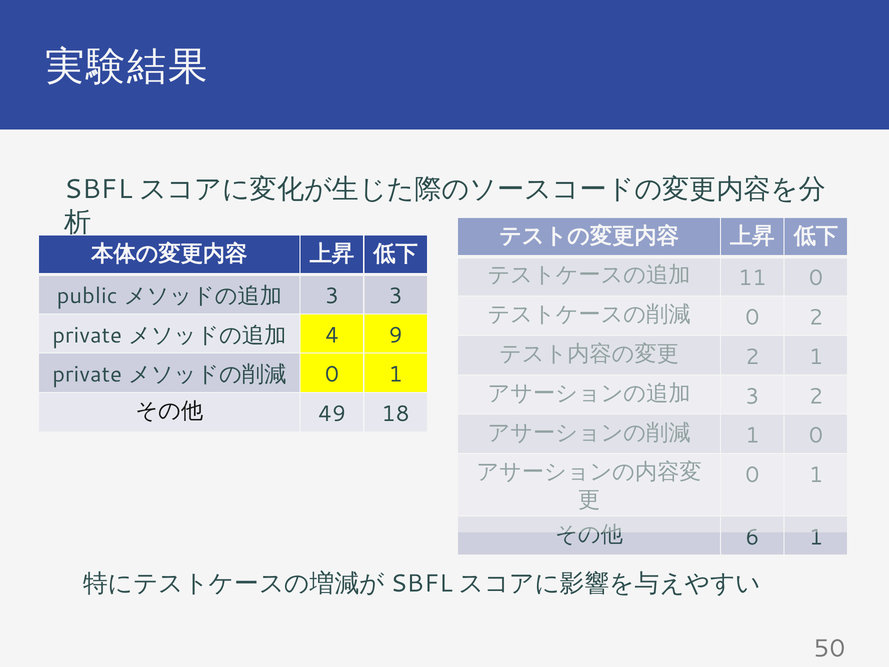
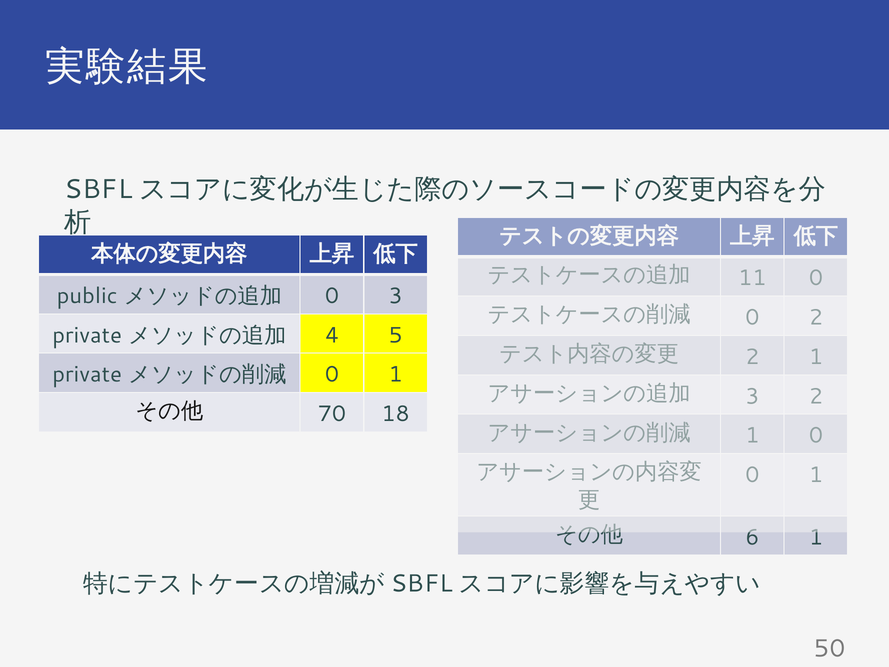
3 at (332, 296): 3 -> 0
9: 9 -> 5
49: 49 -> 70
